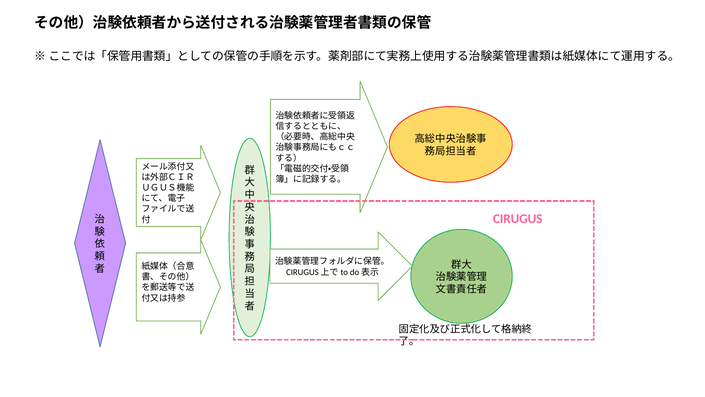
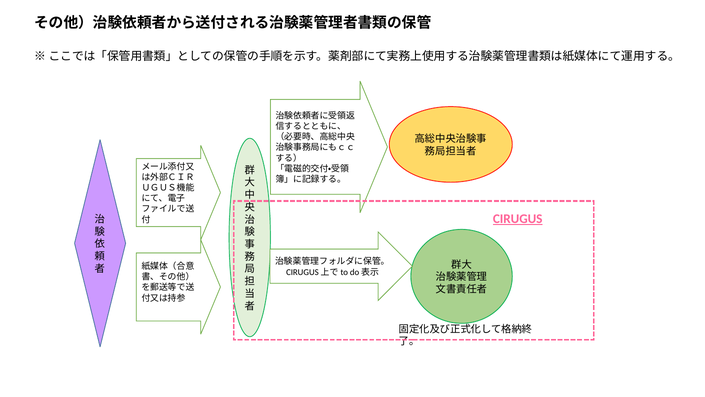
CIRUGUS underline: none -> present
